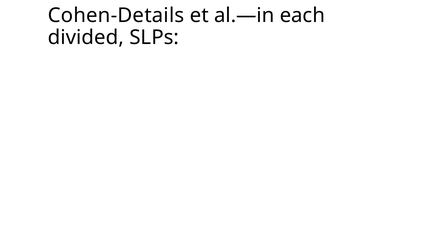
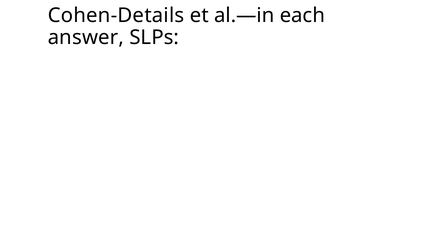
divided: divided -> answer
